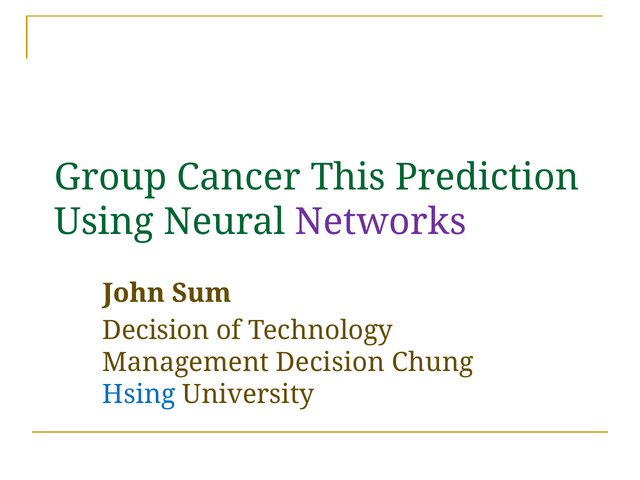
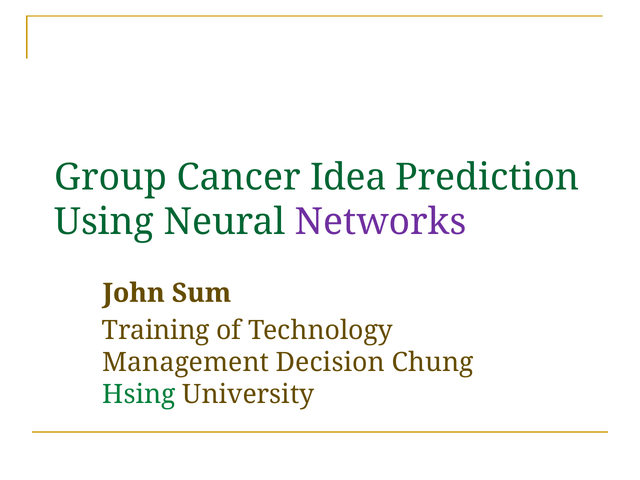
This: This -> Idea
Decision at (156, 330): Decision -> Training
Hsing colour: blue -> green
